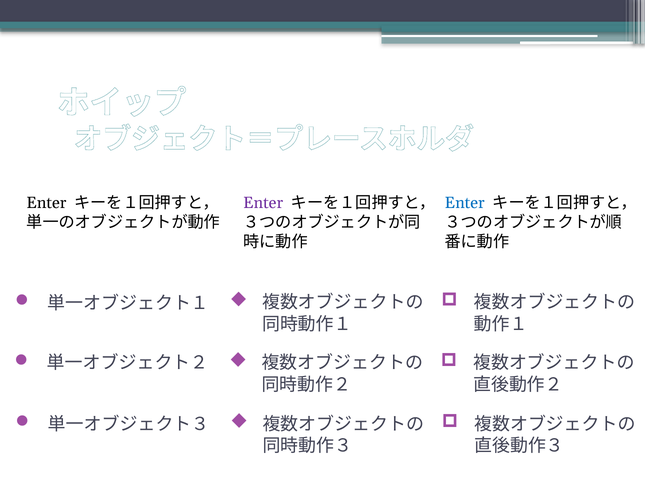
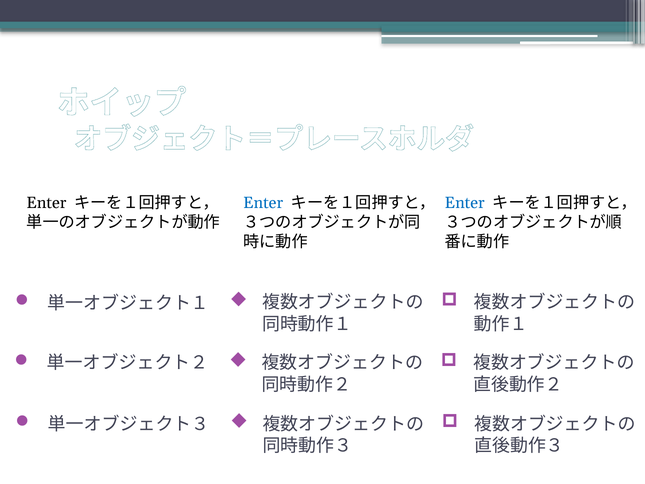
Enter at (263, 203) colour: purple -> blue
